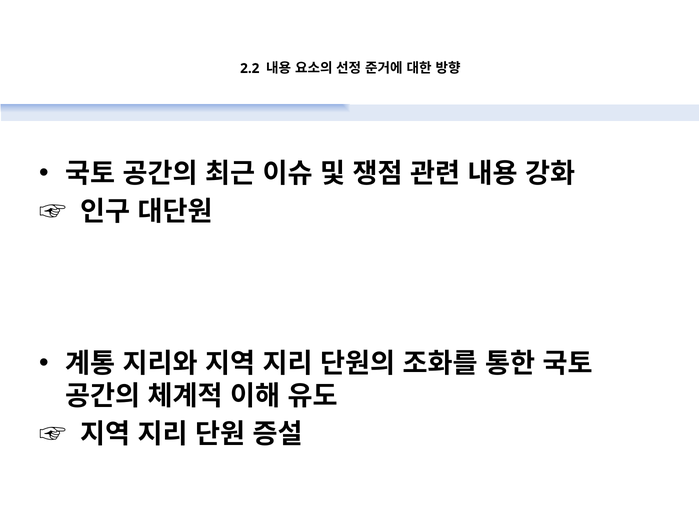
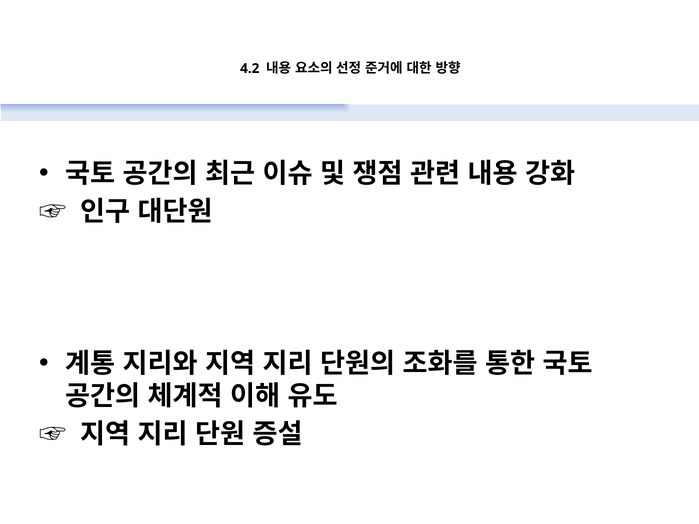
2.2: 2.2 -> 4.2
